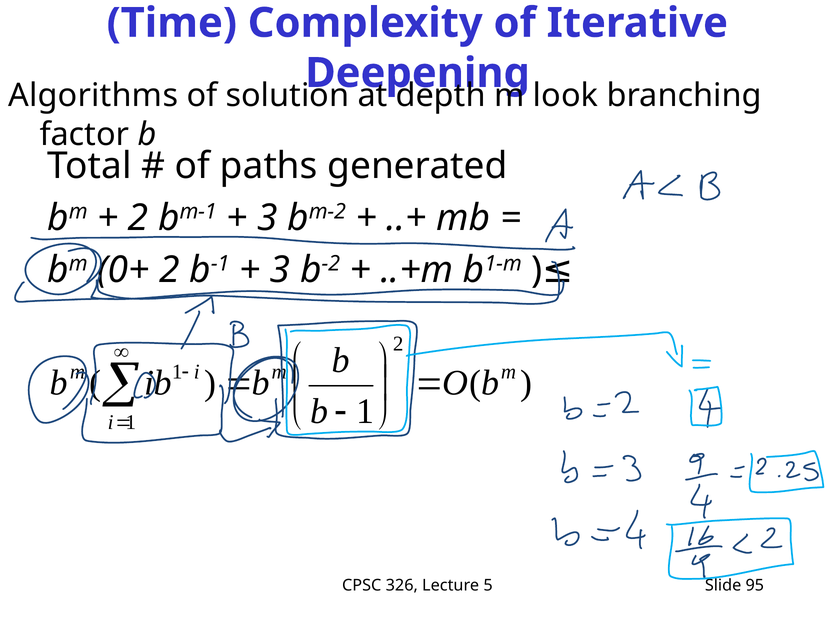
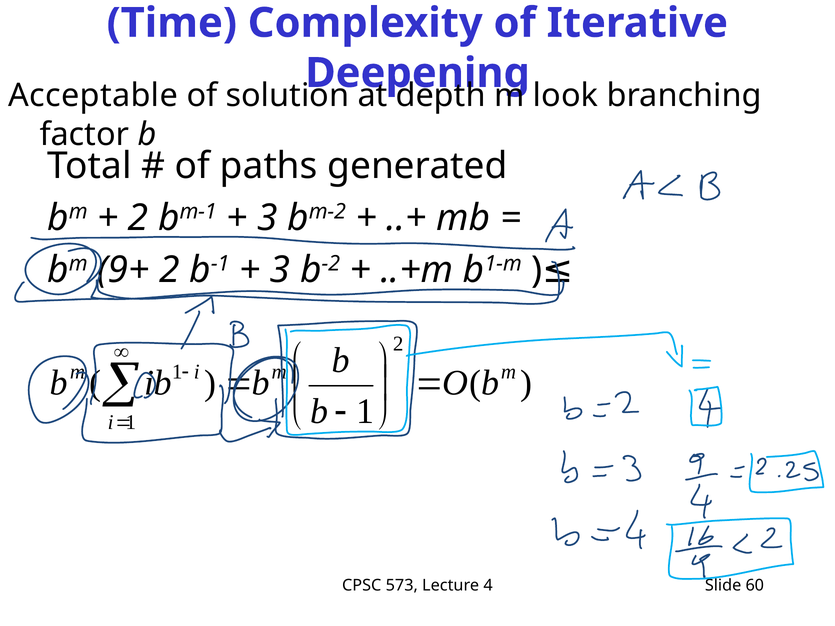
Algorithms: Algorithms -> Acceptable
0+: 0+ -> 9+
326: 326 -> 573
5: 5 -> 4
95: 95 -> 60
